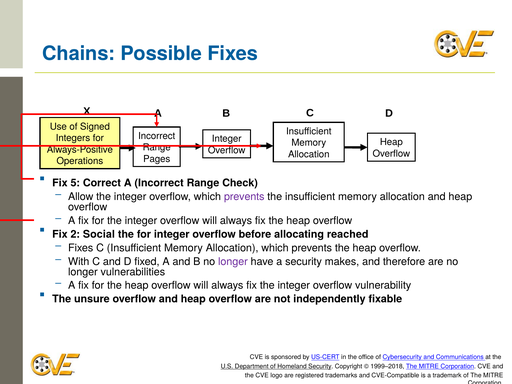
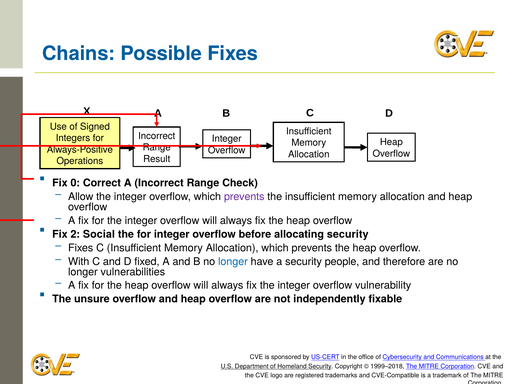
Pages: Pages -> Result
5: 5 -> 0
allocating reached: reached -> security
longer at (233, 262) colour: purple -> blue
makes: makes -> people
